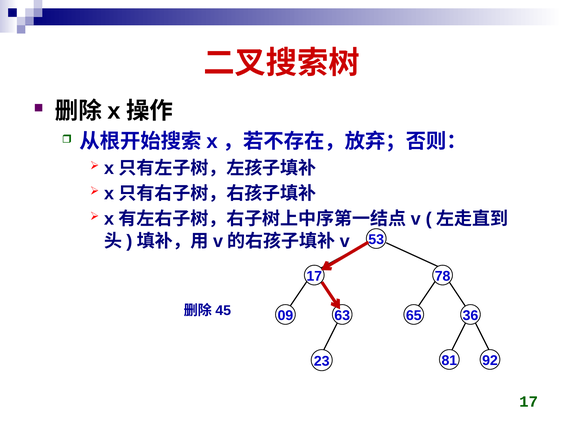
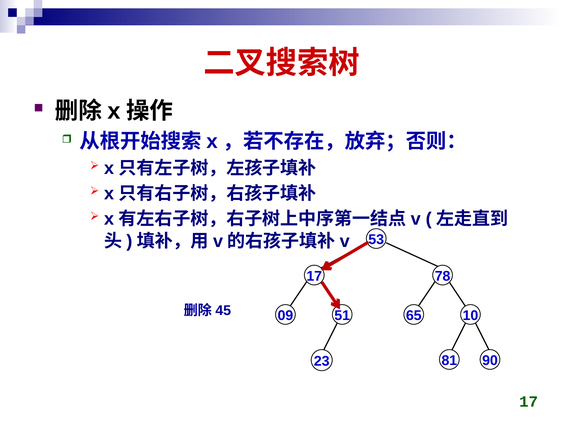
63: 63 -> 51
36: 36 -> 10
92: 92 -> 90
